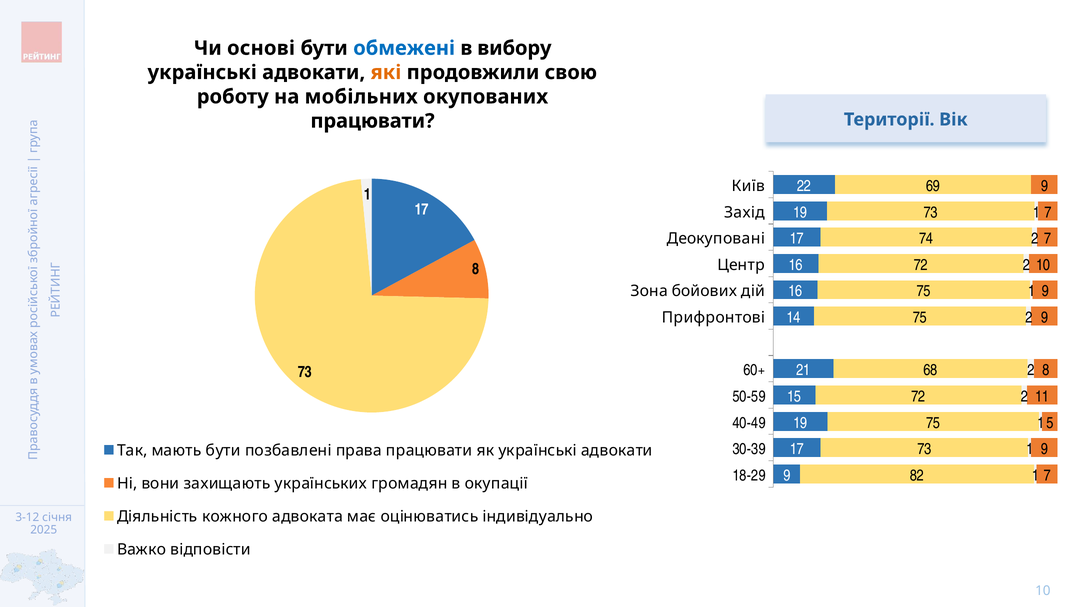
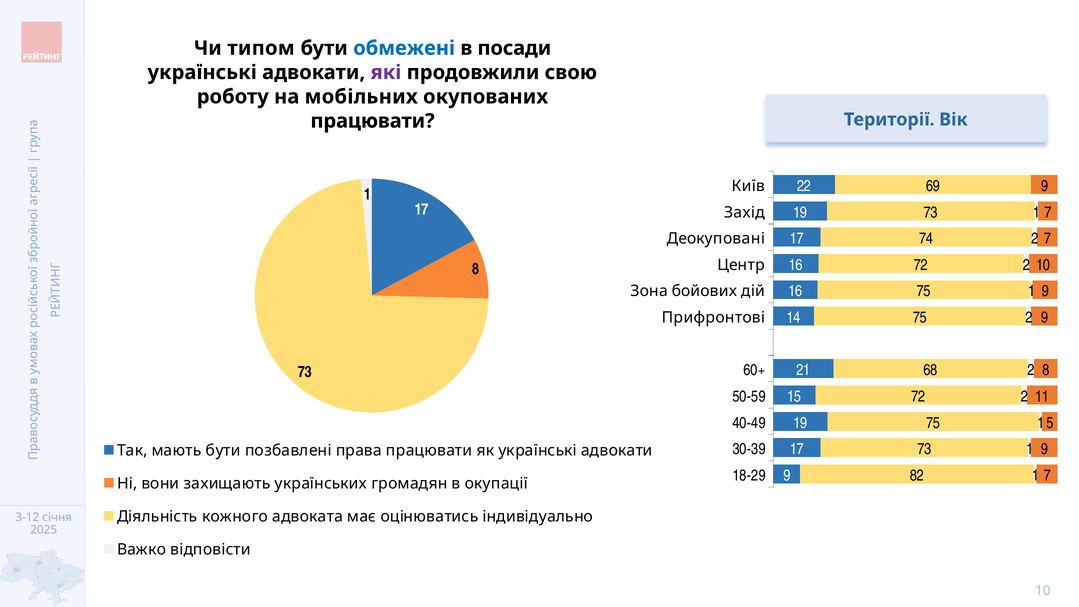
основі: основі -> типом
вибору: вибору -> посади
які colour: orange -> purple
